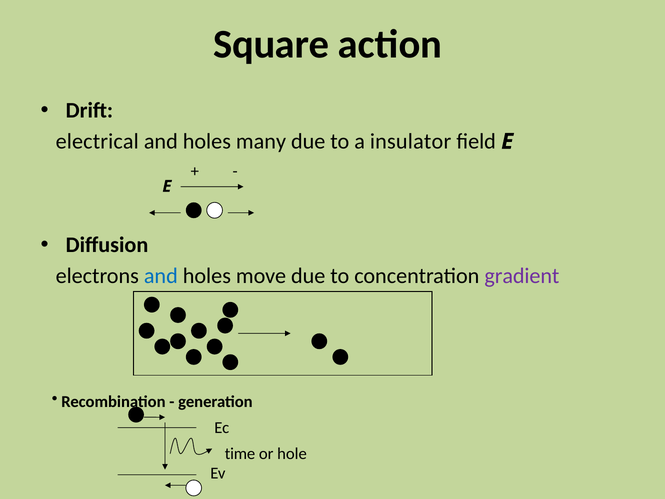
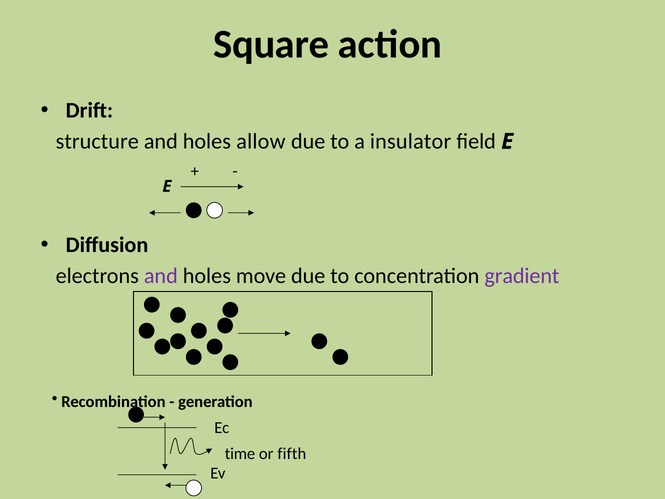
electrical: electrical -> structure
many: many -> allow
and at (161, 276) colour: blue -> purple
hole: hole -> fifth
